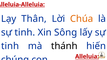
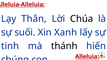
Chúa colour: orange -> black
tinh at (25, 32): tinh -> suối
Sông: Sông -> Xanh
